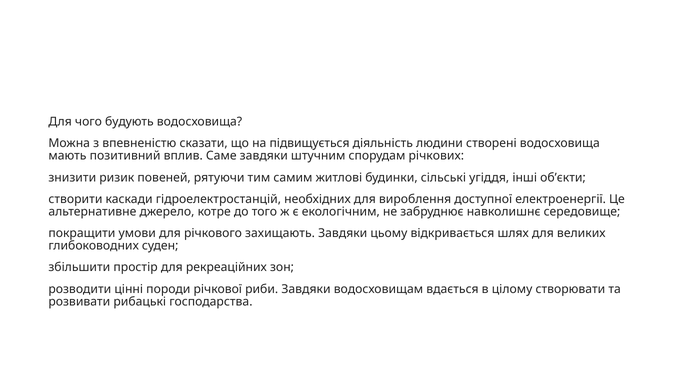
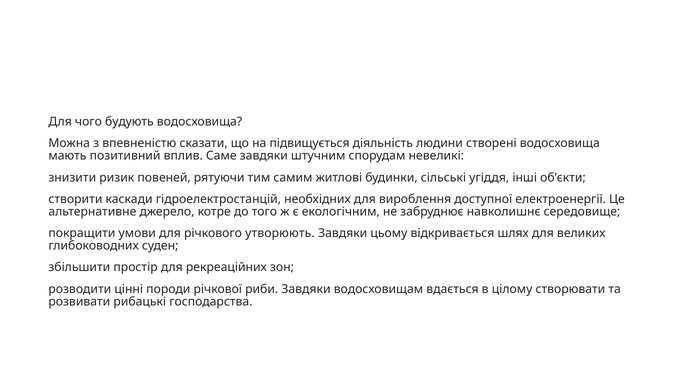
річкових: річкових -> невеликі
захищають: захищають -> утворюють
